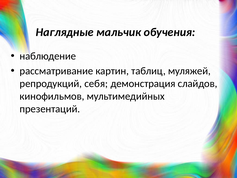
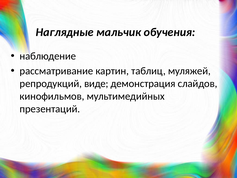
себя: себя -> виде
